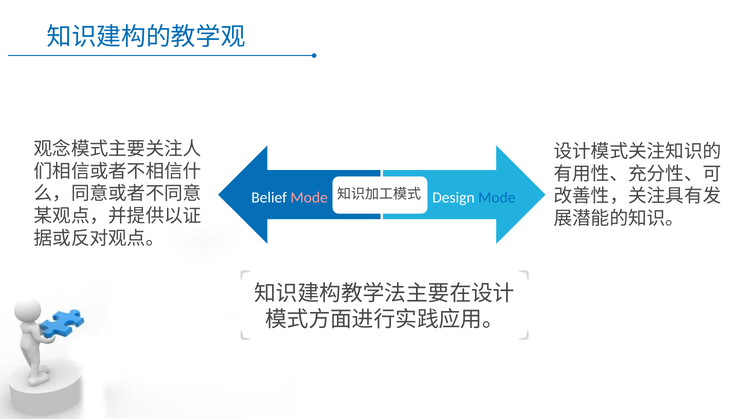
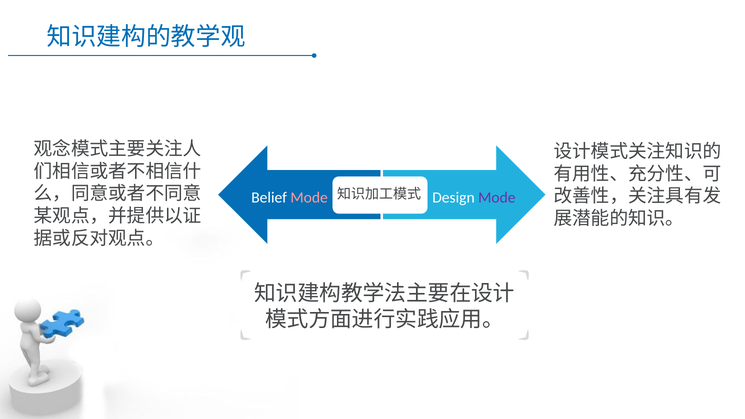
Mode at (497, 198) colour: blue -> purple
